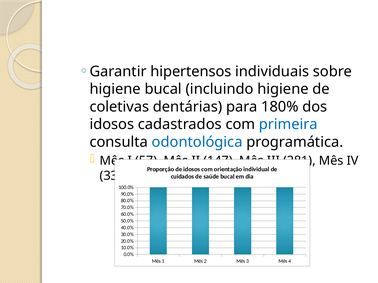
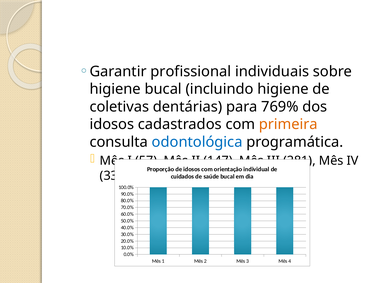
hipertensos: hipertensos -> profissional
180%: 180% -> 769%
primeira colour: blue -> orange
